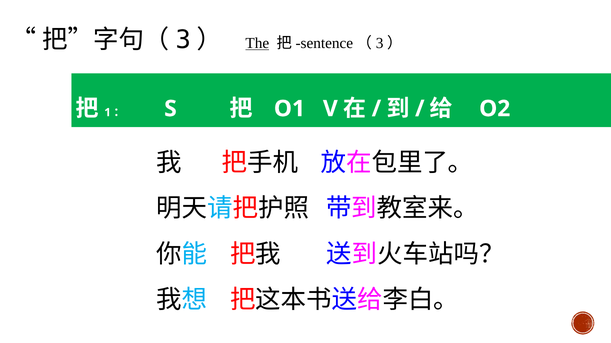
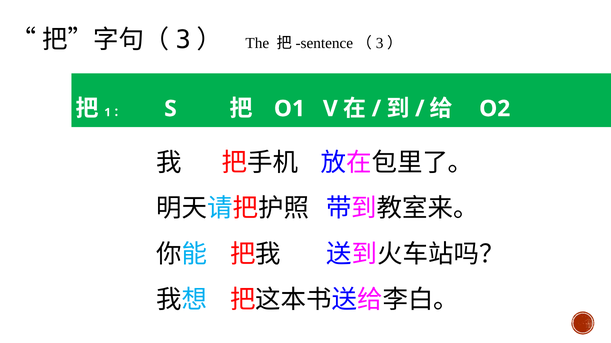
The underline: present -> none
